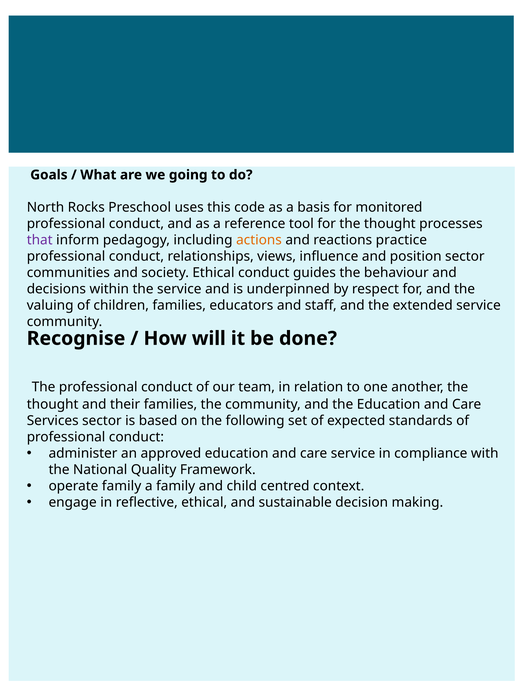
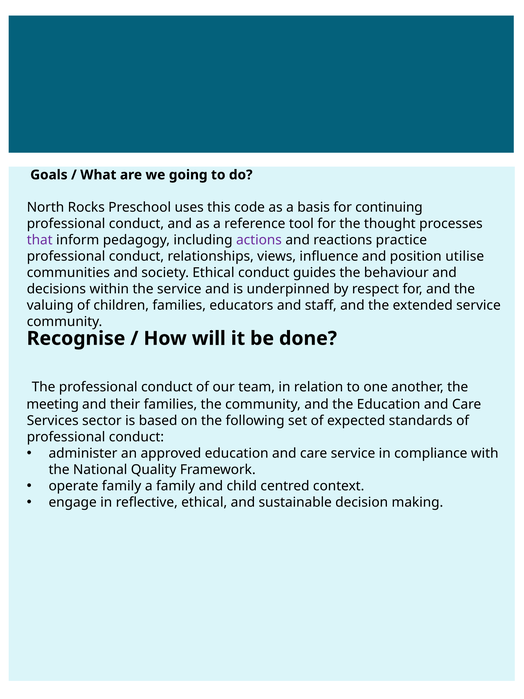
monitored: monitored -> continuing
actions colour: orange -> purple
position sector: sector -> utilise
thought at (53, 404): thought -> meeting
